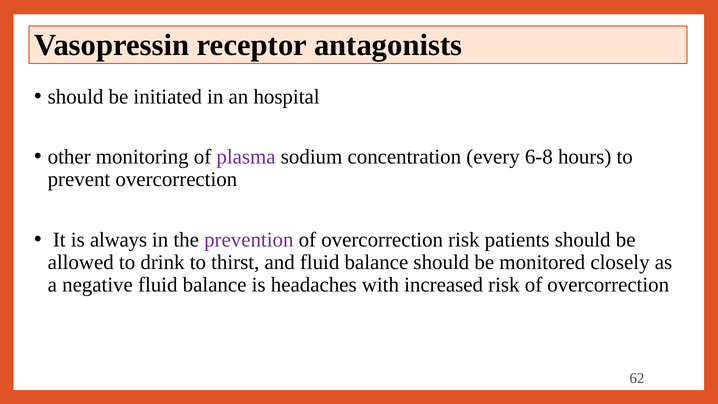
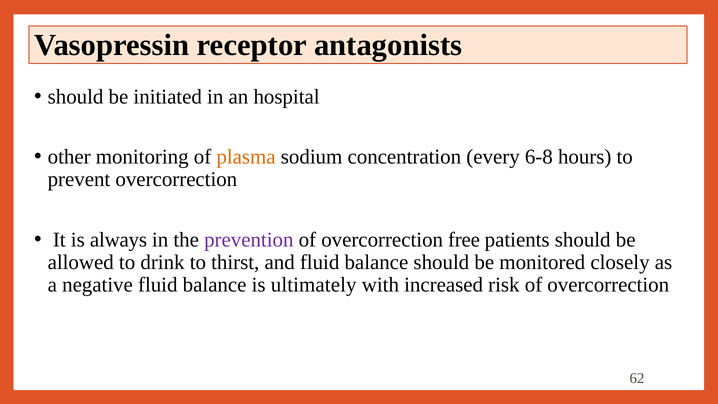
plasma colour: purple -> orange
overcorrection risk: risk -> free
headaches: headaches -> ultimately
